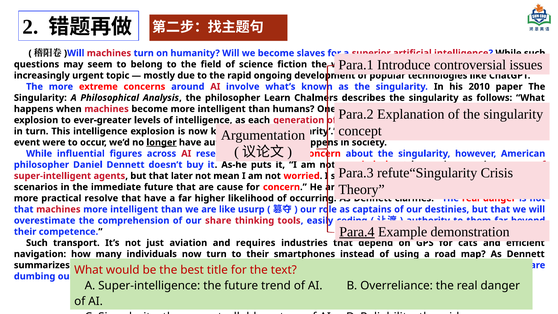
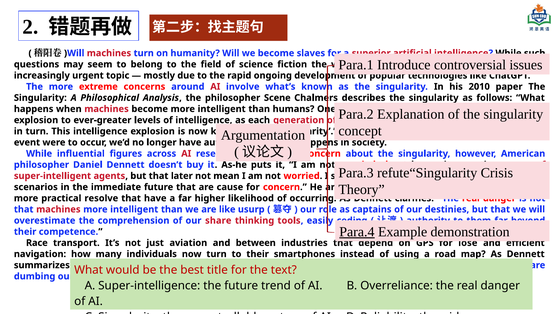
Learn: Learn -> Scene
longer underline: present -> none
Such at (37, 243): Such -> Race
requires: requires -> between
for cats: cats -> lose
